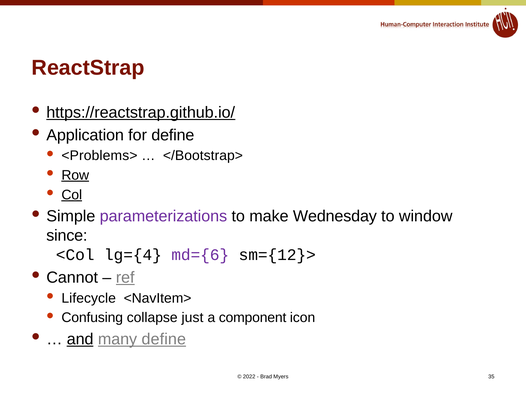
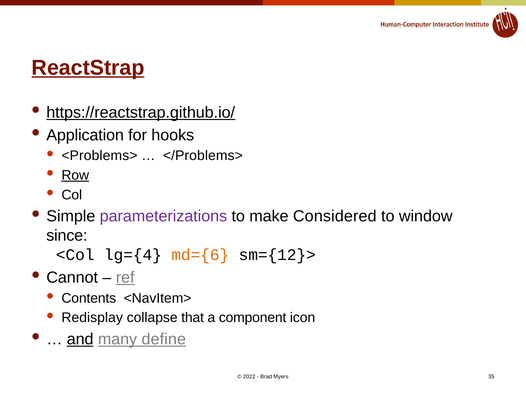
ReactStrap underline: none -> present
for define: define -> hooks
</Bootstrap>: </Bootstrap> -> </Problems>
Col underline: present -> none
Wednesday: Wednesday -> Considered
md={6 colour: purple -> orange
Lifecycle: Lifecycle -> Contents
Confusing: Confusing -> Redisplay
just: just -> that
